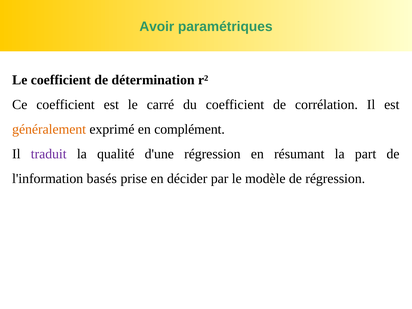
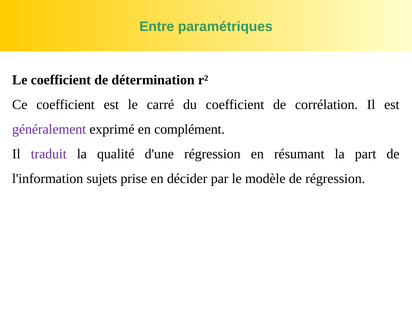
Avoir: Avoir -> Entre
généralement colour: orange -> purple
basés: basés -> sujets
